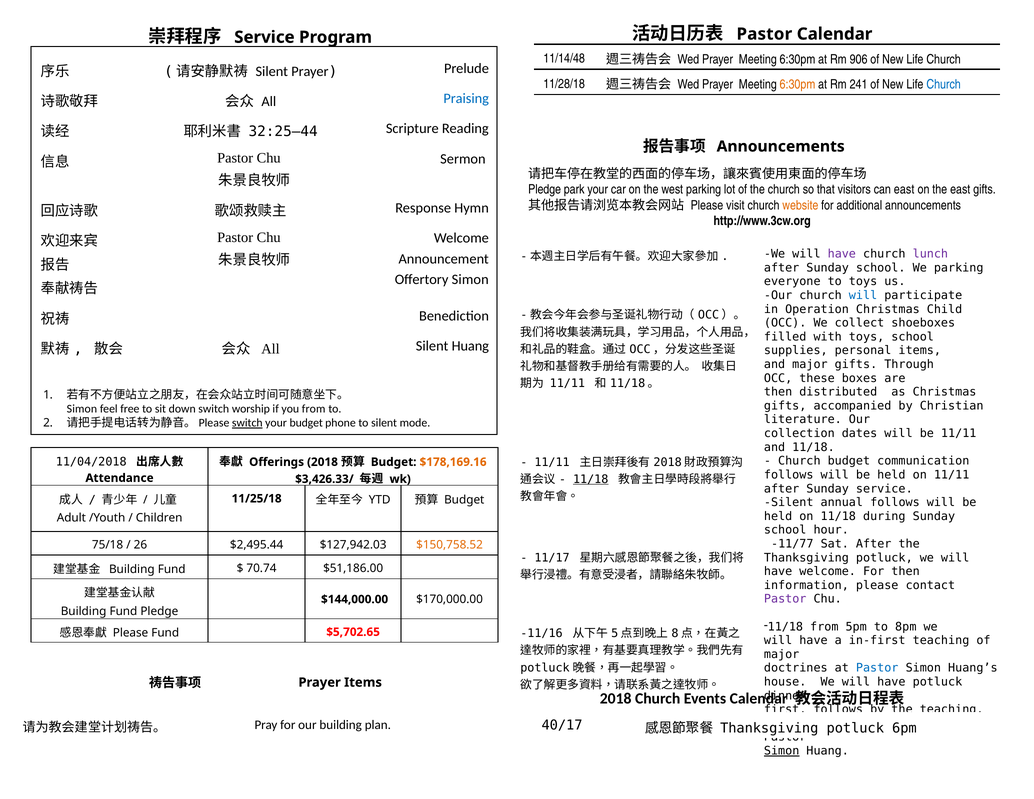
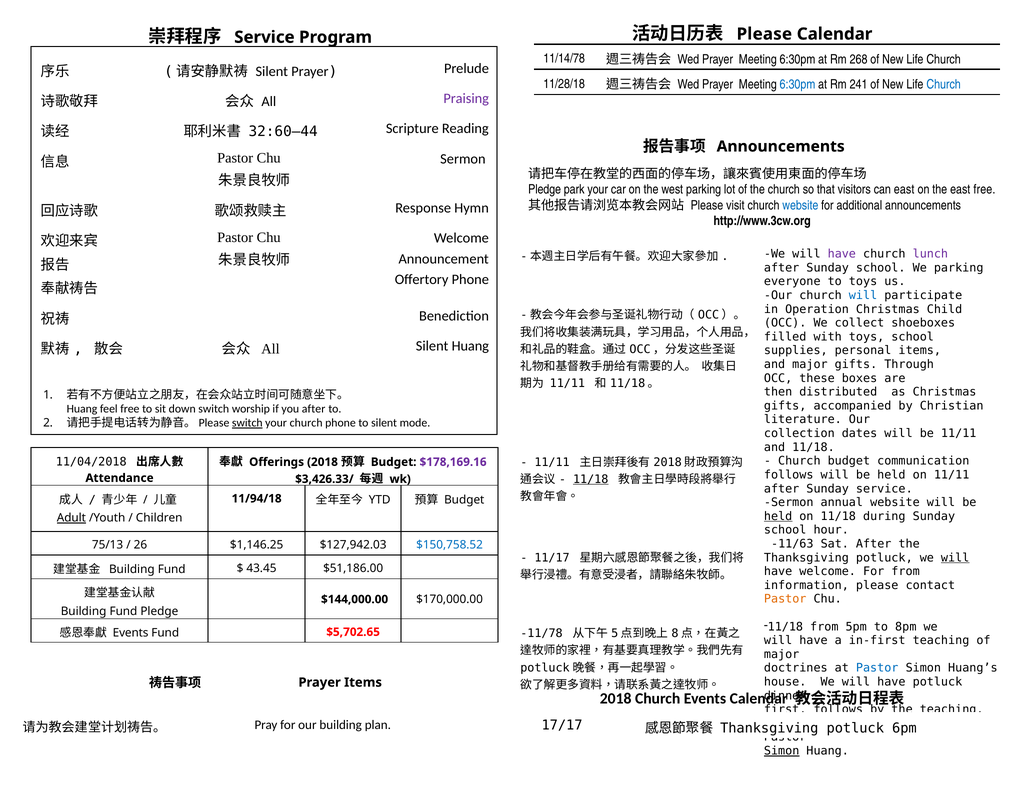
Pastor at (764, 34): Pastor -> Please
11/14/48: 11/14/48 -> 11/14/78
906: 906 -> 268
6:30pm at (797, 85) colour: orange -> blue
Praising colour: blue -> purple
32:25–44: 32:25–44 -> 32:60–44
east gifts: gifts -> free
website at (800, 205) colour: orange -> blue
Offertory Simon: Simon -> Phone
Simon at (82, 409): Simon -> Huang
you from: from -> after
your budget: budget -> church
$178,169.16 colour: orange -> purple
11/25/18: 11/25/18 -> 11/94/18
Silent at (789, 502): Silent -> Sermon
annual follows: follows -> website
held at (778, 516) underline: none -> present
Adult underline: none -> present
-11/77: -11/77 -> -11/63
75/18: 75/18 -> 75/13
$2,495.44: $2,495.44 -> $1,146.25
$150,758.52 colour: orange -> blue
will at (955, 558) underline: none -> present
70.74: 70.74 -> 43.45
For then: then -> from
Pastor at (785, 599) colour: purple -> orange
-11/16: -11/16 -> -11/78
Please at (131, 633): Please -> Events
40/17: 40/17 -> 17/17
